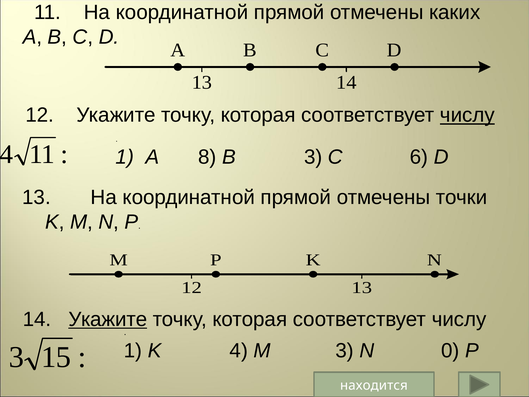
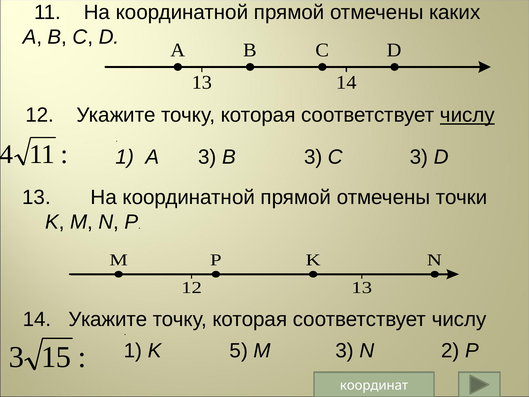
A 8: 8 -> 3
C 6: 6 -> 3
Укажите at (108, 319) underline: present -> none
K 4: 4 -> 5
0: 0 -> 2
находится: находится -> координат
